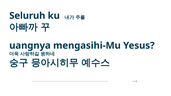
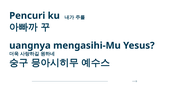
Seluruh: Seluruh -> Pencuri
